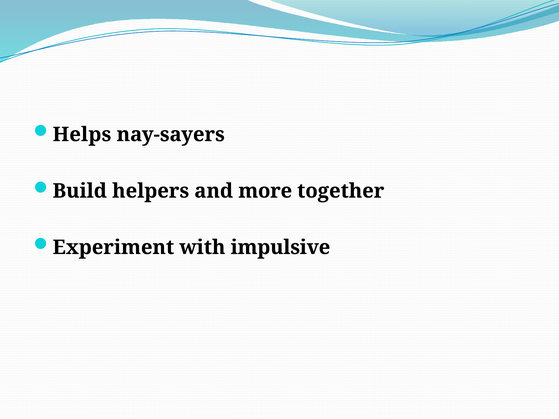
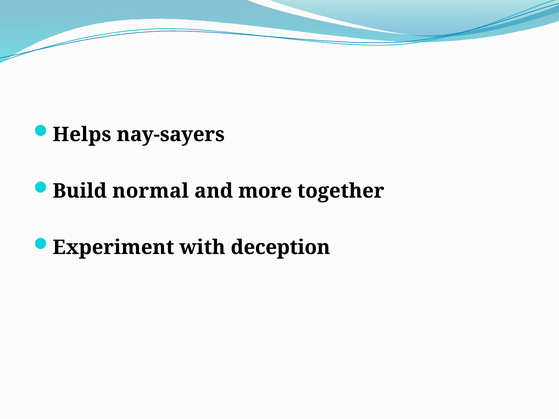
helpers: helpers -> normal
impulsive: impulsive -> deception
